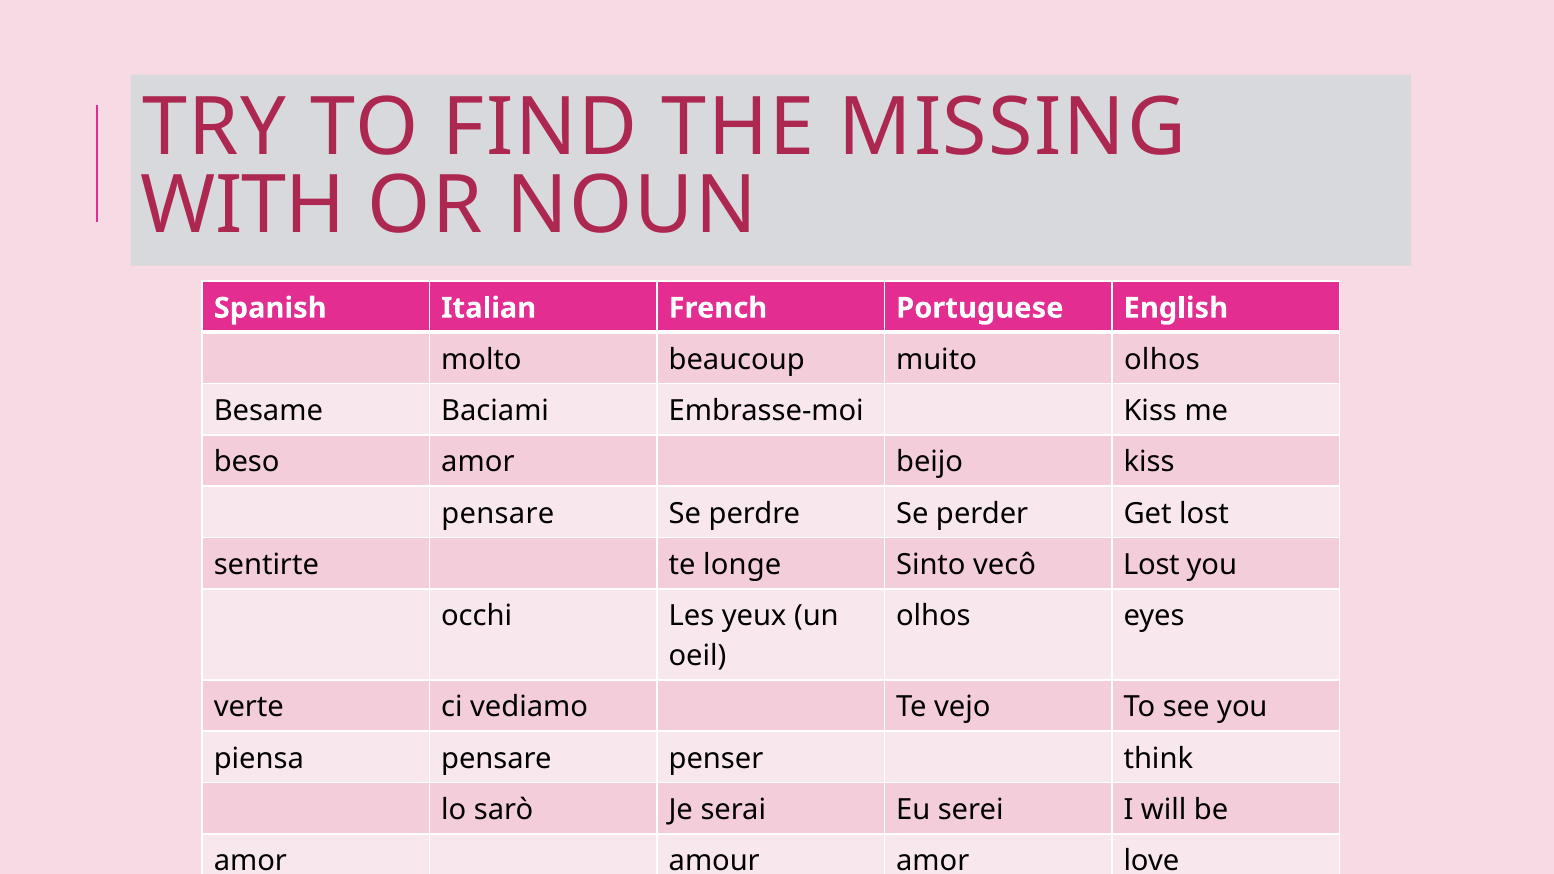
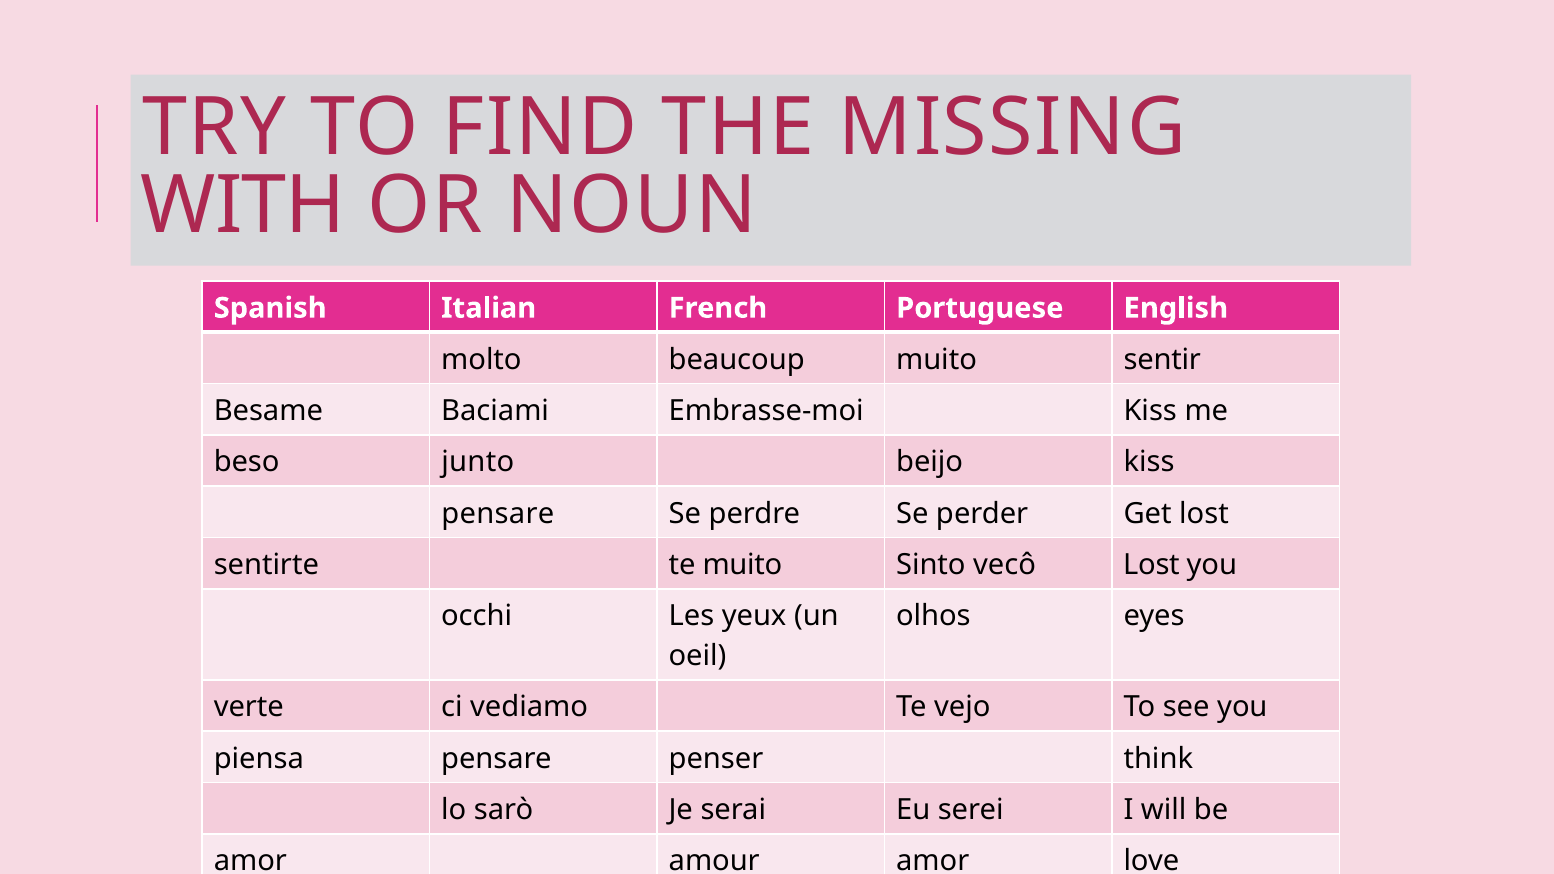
muito olhos: olhos -> sentir
beso amor: amor -> junto
te longe: longe -> muito
